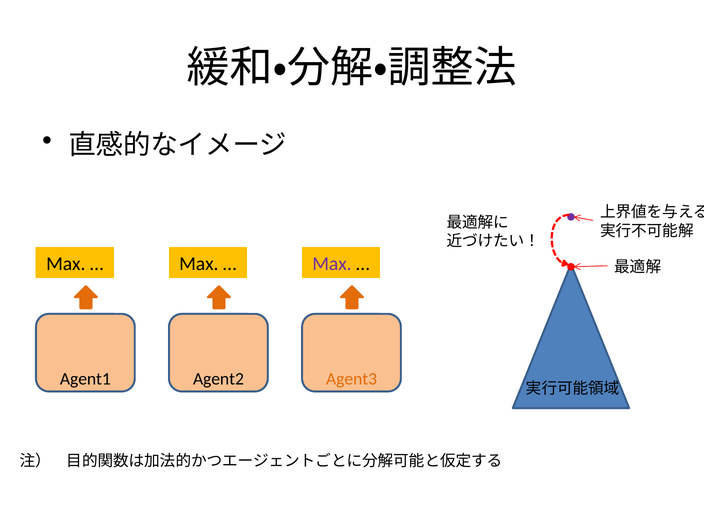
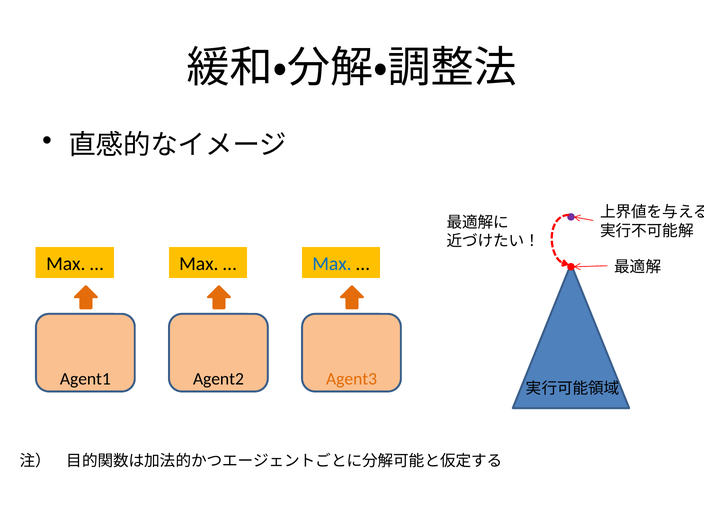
Max at (332, 264) colour: purple -> blue
